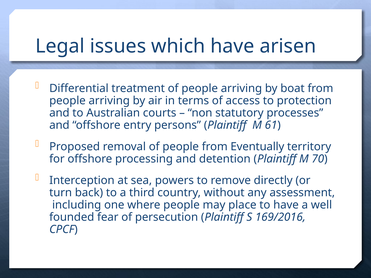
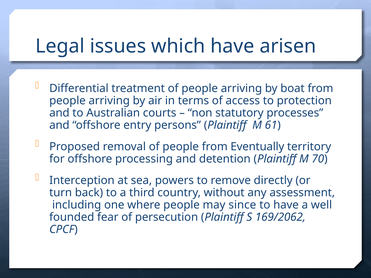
place: place -> since
169/2016: 169/2016 -> 169/2062
